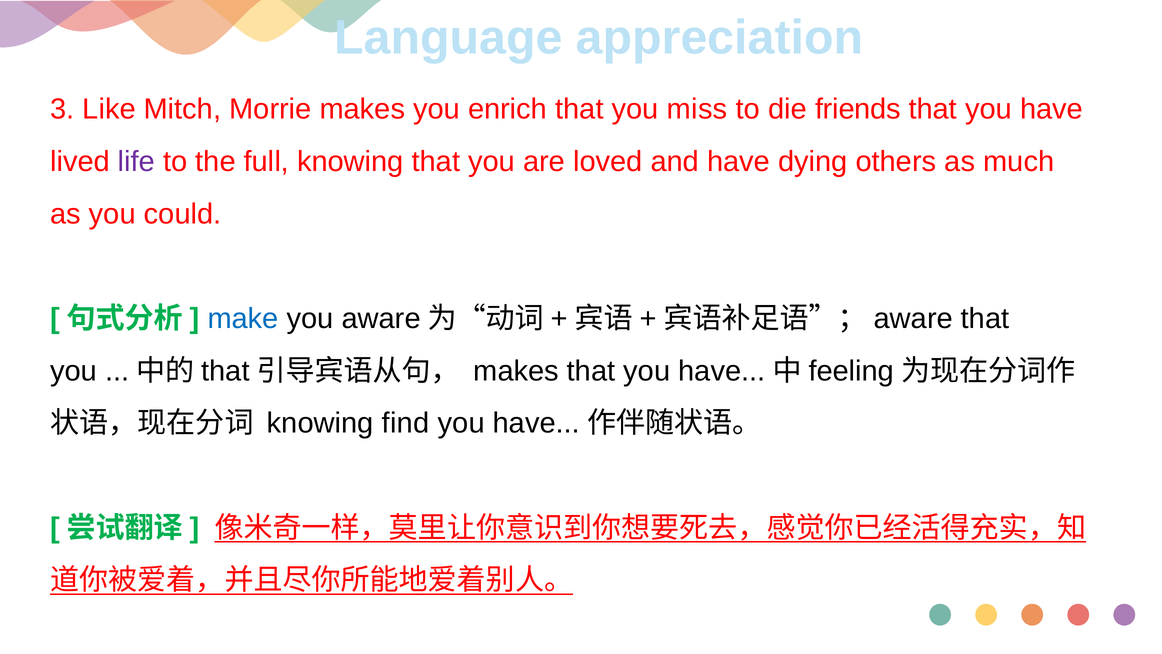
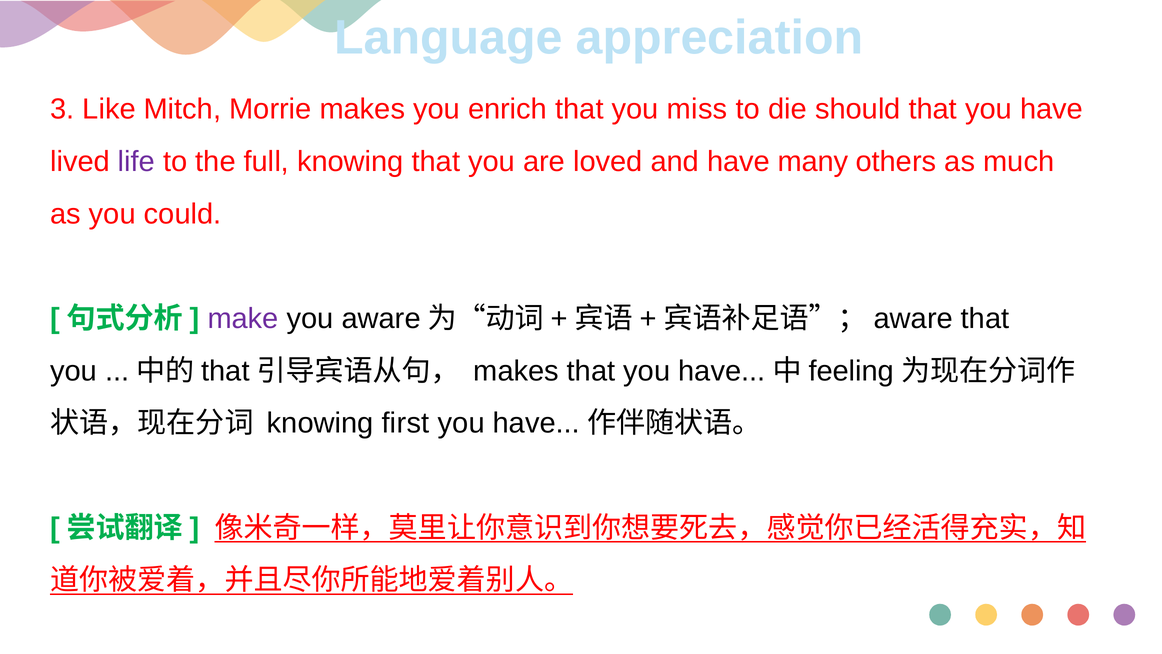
friends: friends -> should
dying: dying -> many
make colour: blue -> purple
find: find -> first
